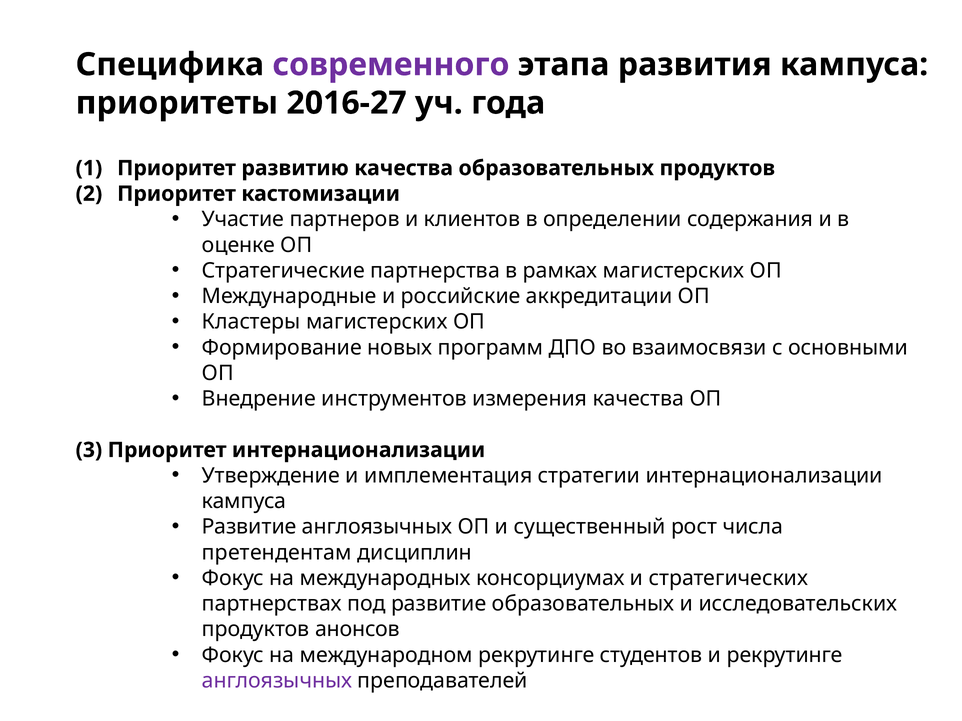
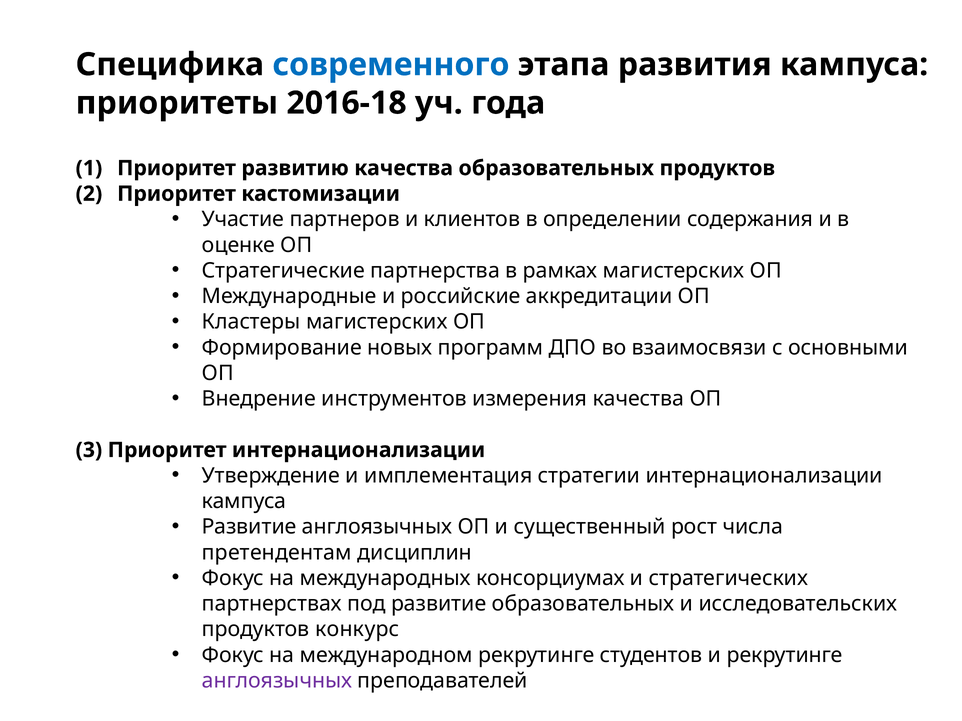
современного colour: purple -> blue
2016-27: 2016-27 -> 2016-18
анонсов: анонсов -> конкурс
